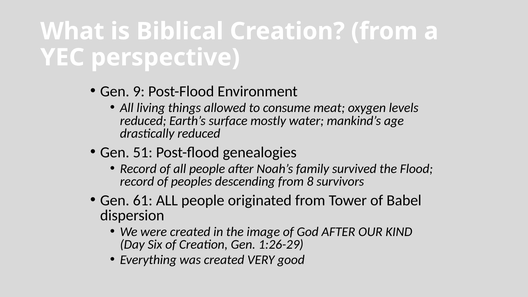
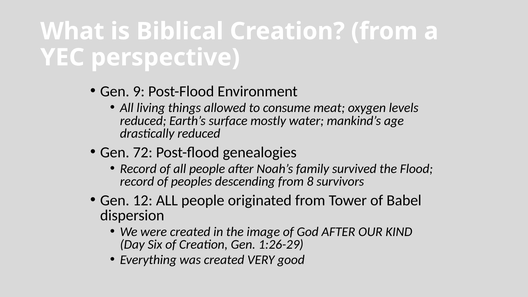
51: 51 -> 72
61: 61 -> 12
